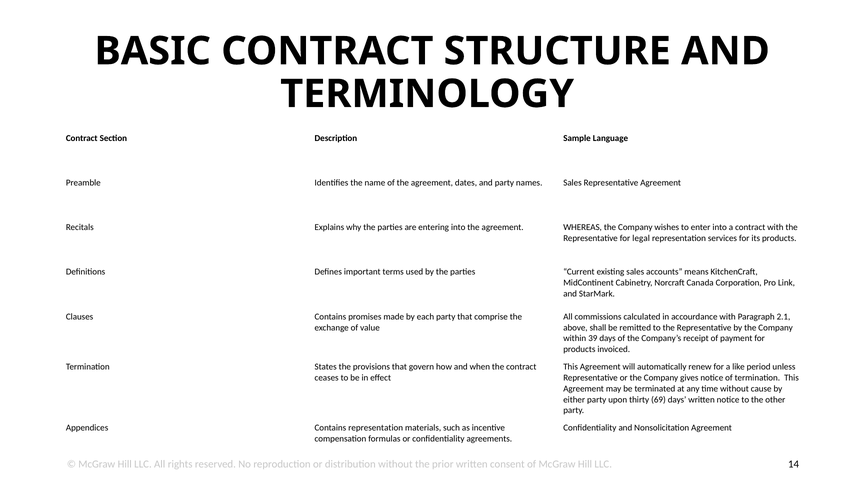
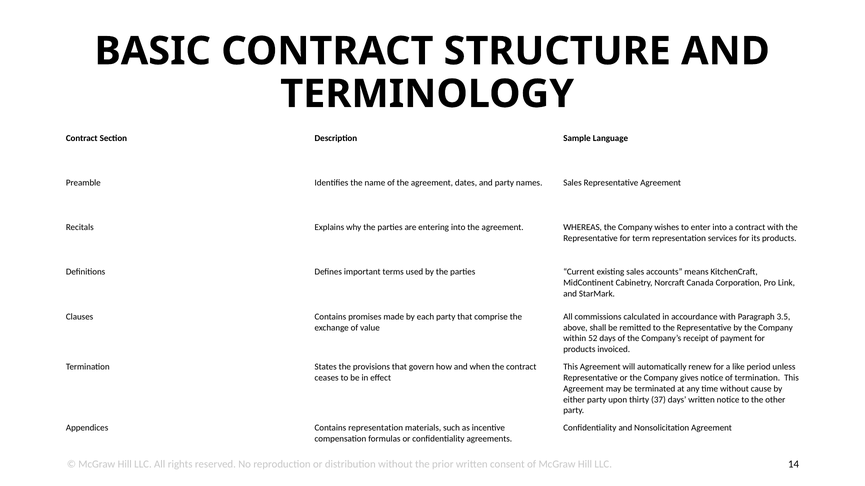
legal: legal -> term
2.1: 2.1 -> 3.5
39: 39 -> 52
69: 69 -> 37
